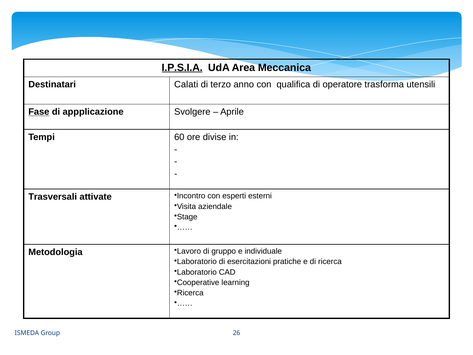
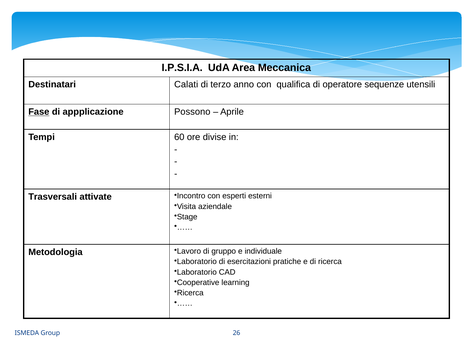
I.P.S.I.A underline: present -> none
trasforma: trasforma -> sequenze
Svolgere: Svolgere -> Possono
